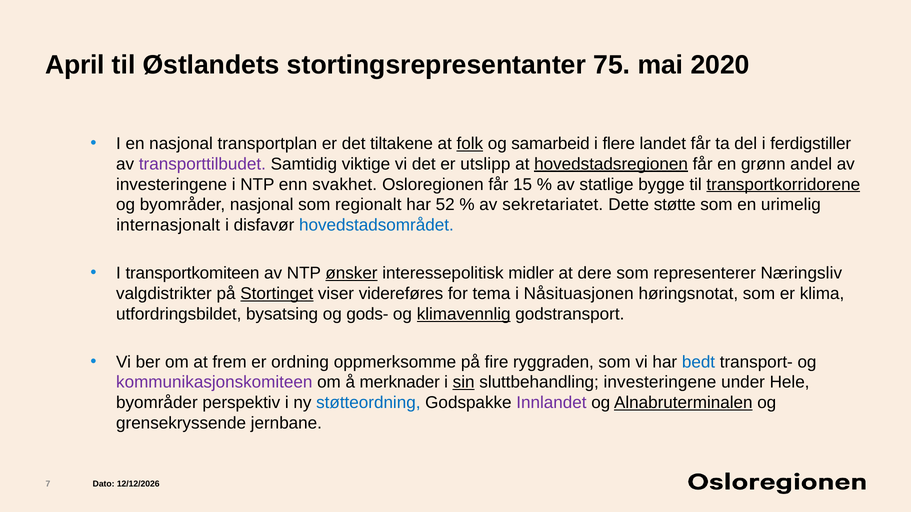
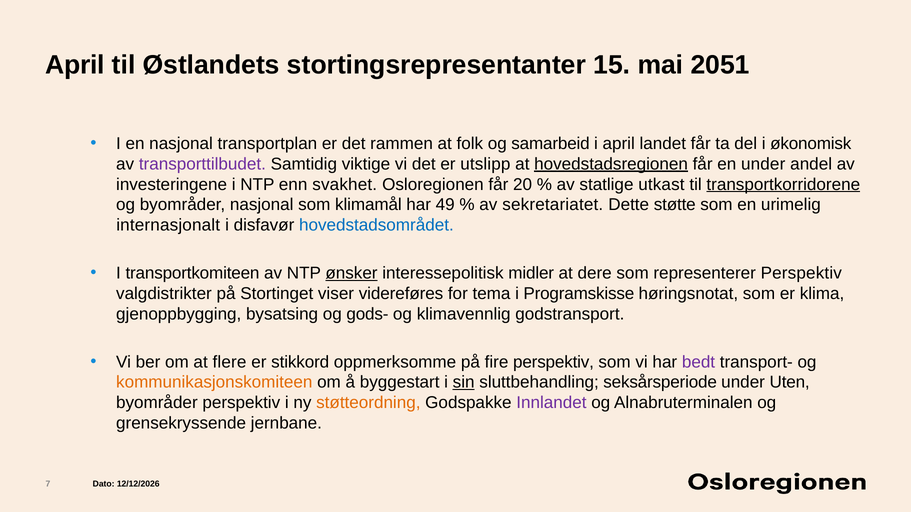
75: 75 -> 15
2020: 2020 -> 2051
tiltakene: tiltakene -> rammen
folk underline: present -> none
i flere: flere -> april
ferdigstiller: ferdigstiller -> økonomisk
en grønn: grønn -> under
15: 15 -> 20
bygge: bygge -> utkast
regionalt: regionalt -> klimamål
52: 52 -> 49
representerer Næringsliv: Næringsliv -> Perspektiv
Stortinget underline: present -> none
Nåsituasjonen: Nåsituasjonen -> Programskisse
utfordringsbildet: utfordringsbildet -> gjenoppbygging
klimavennlig underline: present -> none
frem: frem -> flere
ordning: ordning -> stikkord
fire ryggraden: ryggraden -> perspektiv
bedt colour: blue -> purple
kommunikasjonskomiteen colour: purple -> orange
merknader: merknader -> byggestart
sluttbehandling investeringene: investeringene -> seksårsperiode
Hele: Hele -> Uten
støtteordning colour: blue -> orange
Alnabruterminalen underline: present -> none
